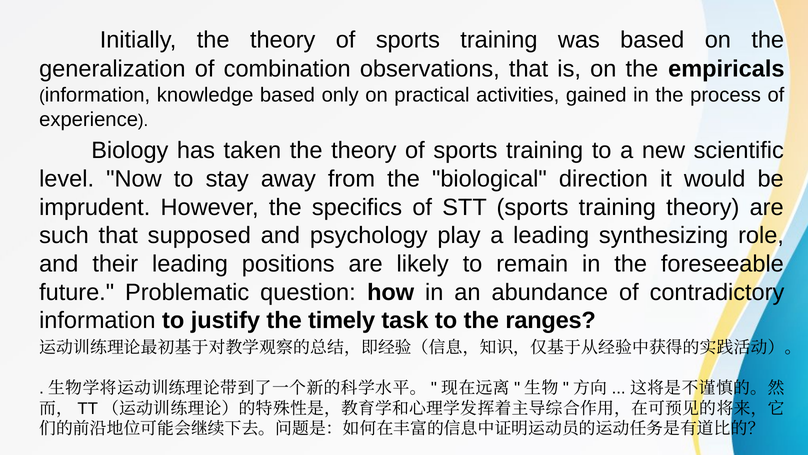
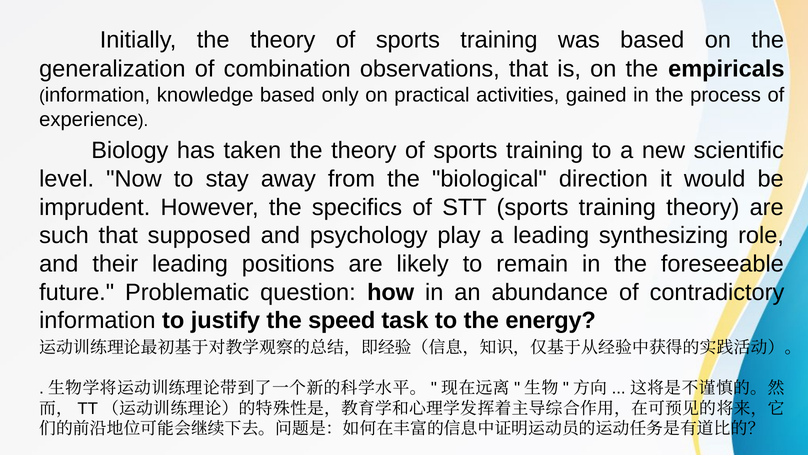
timely: timely -> speed
ranges: ranges -> energy
